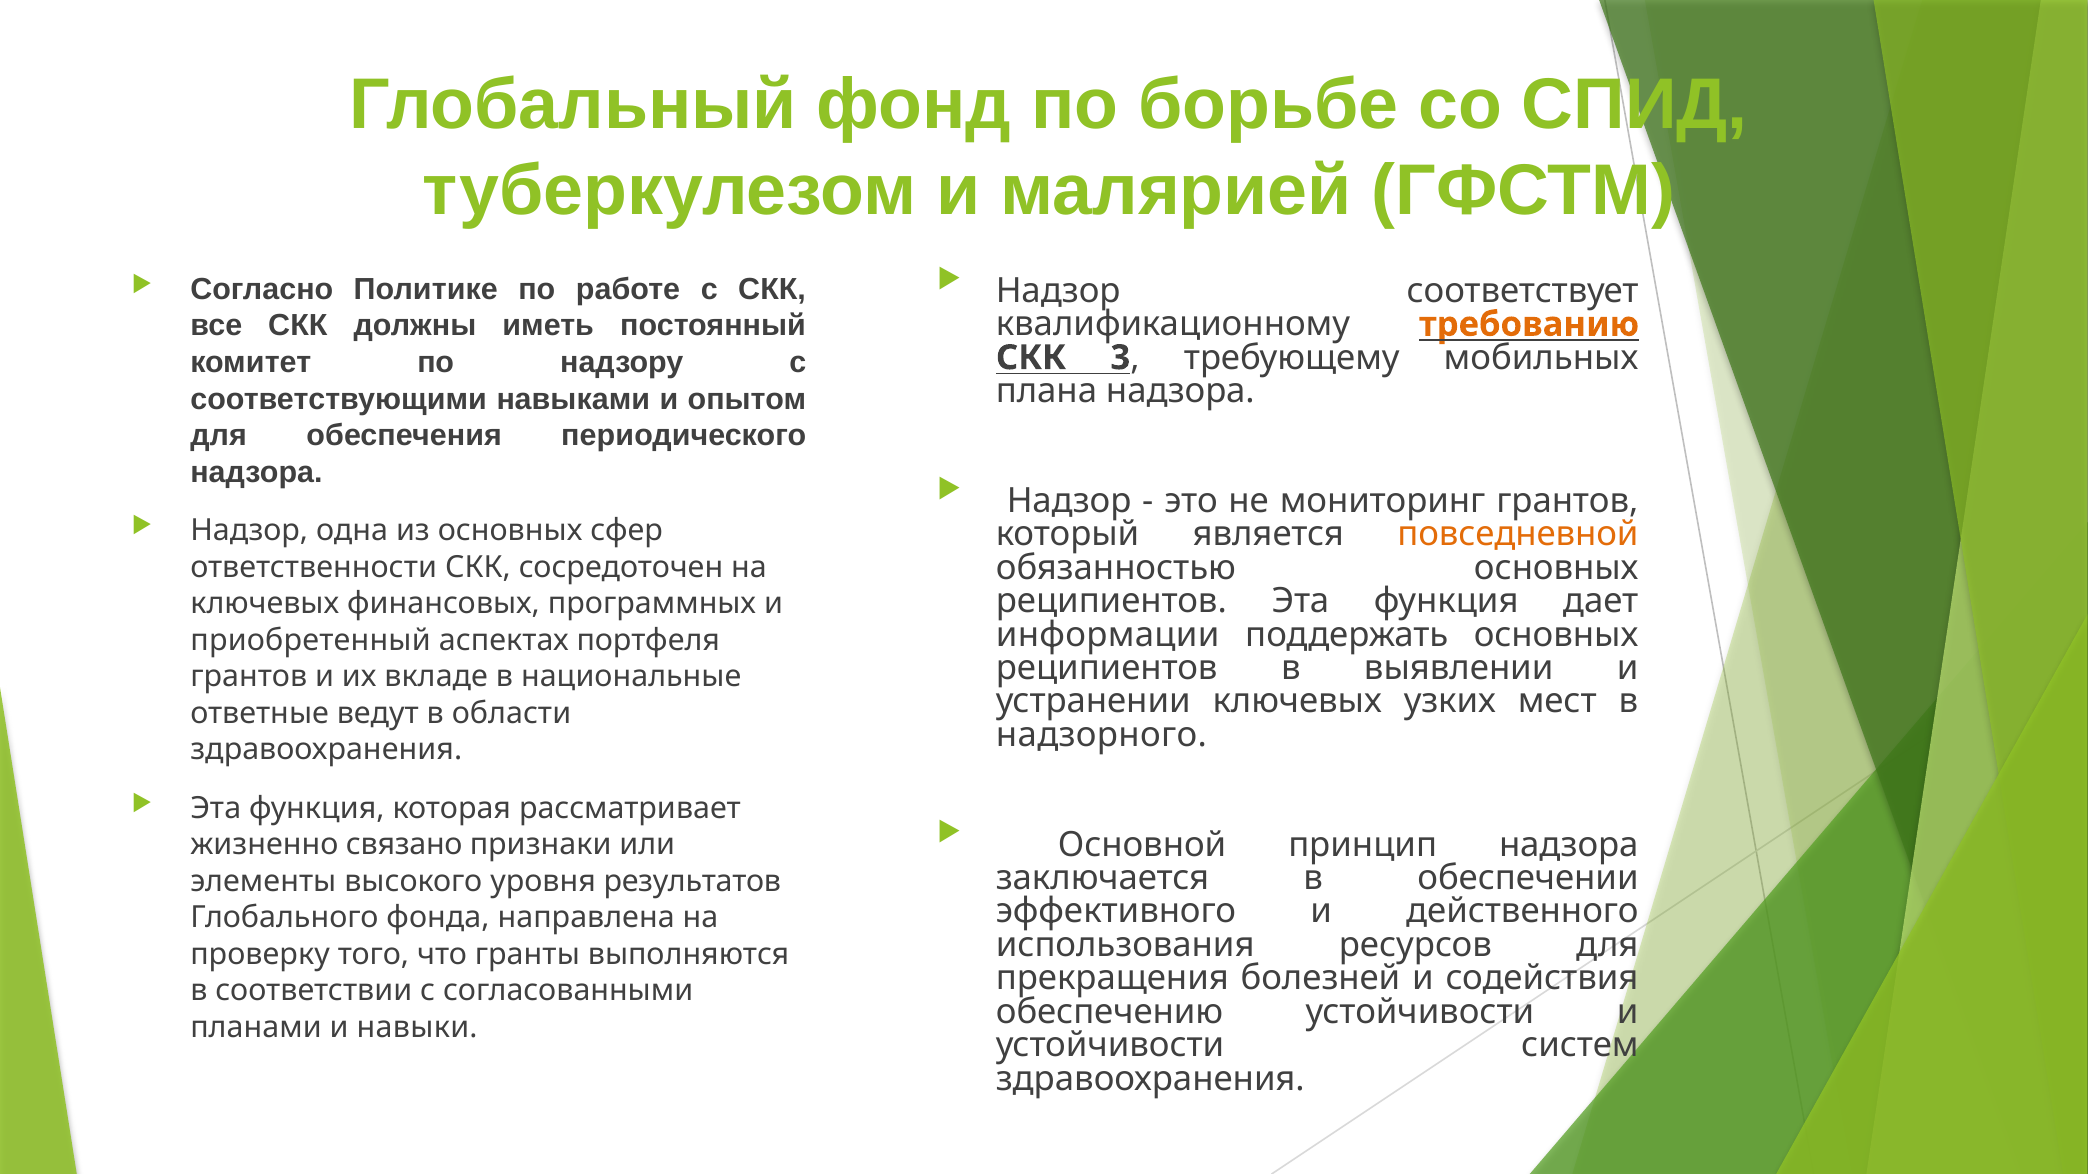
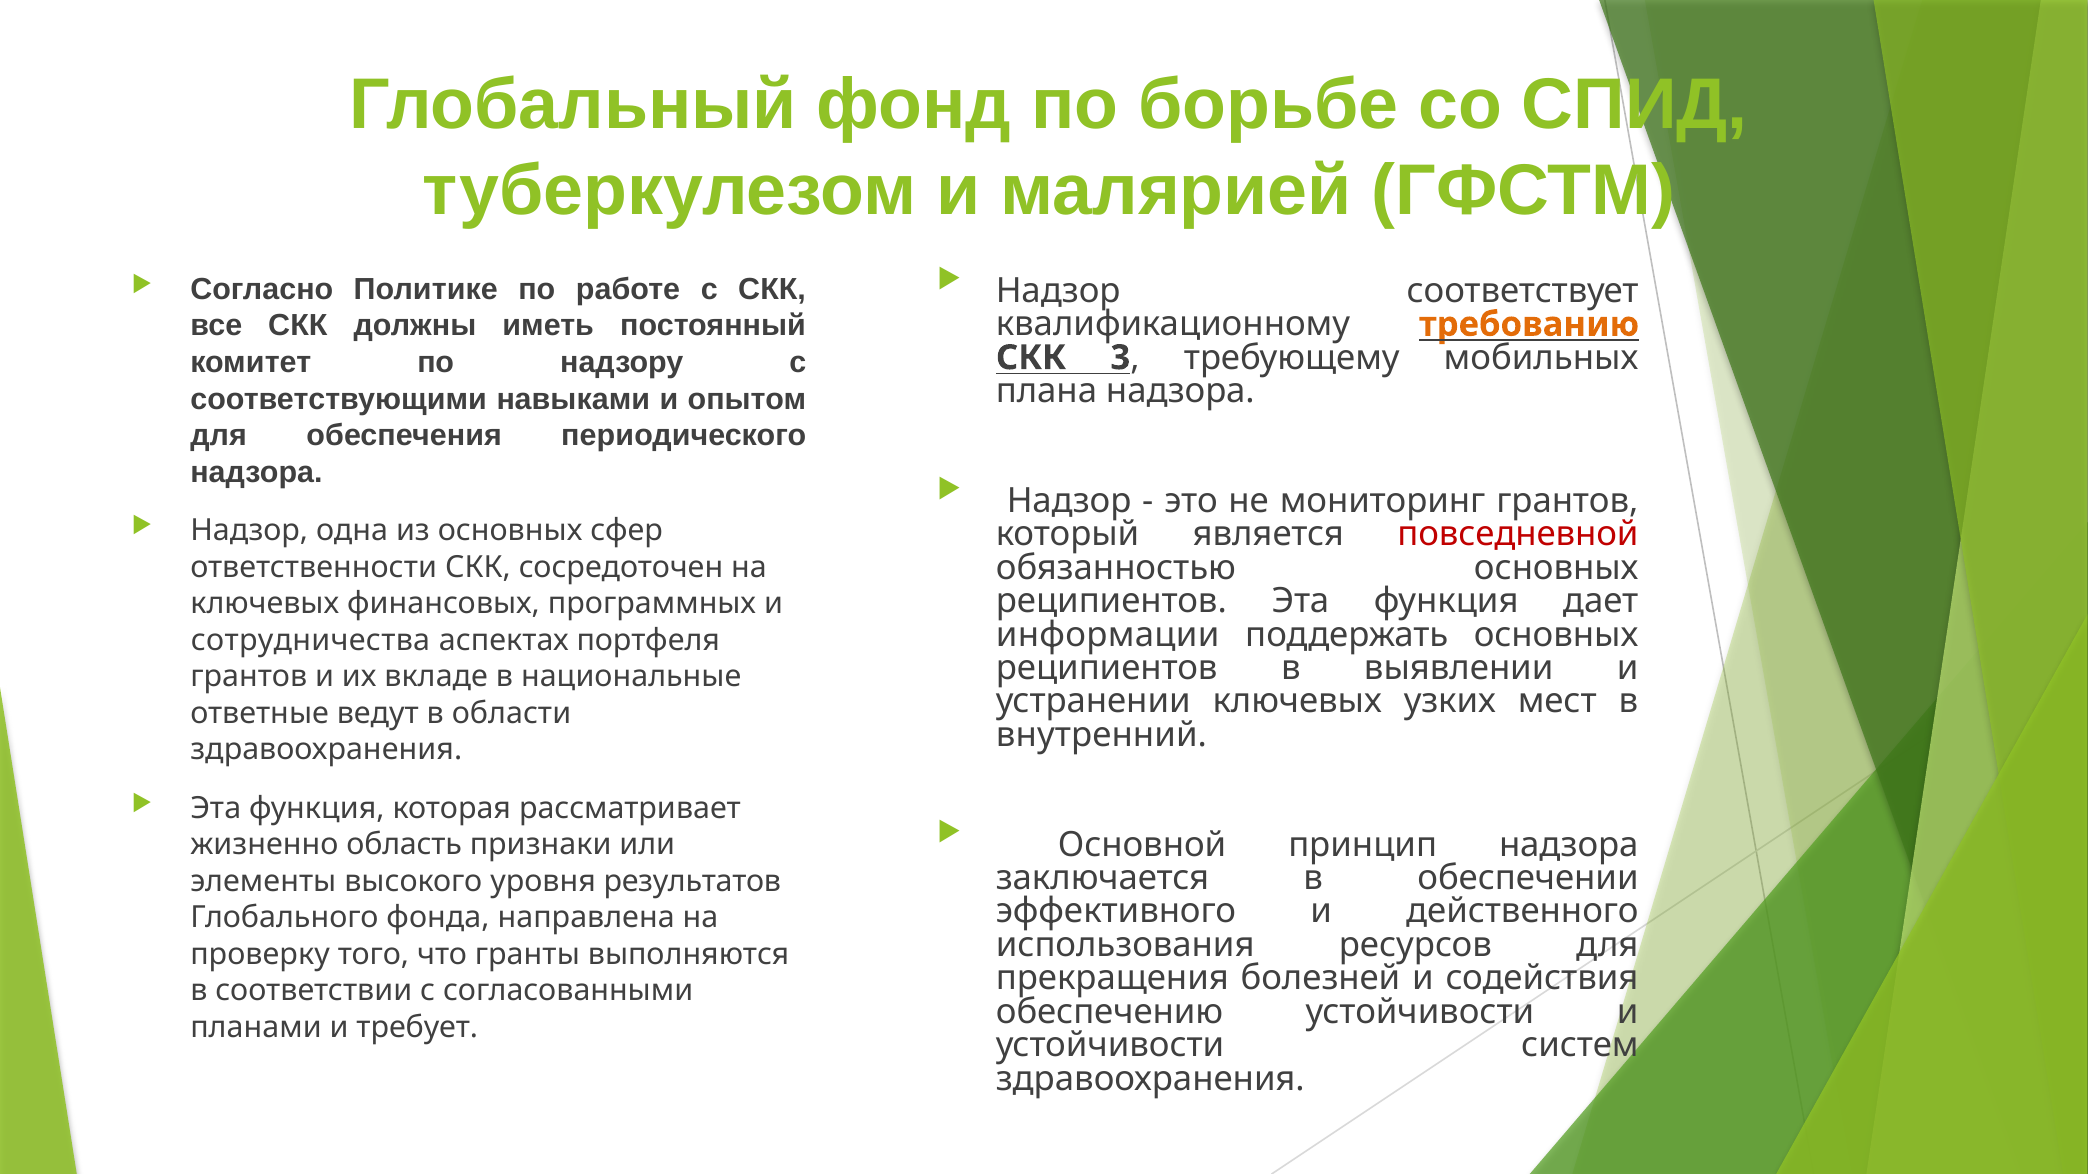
повседневной colour: orange -> red
приобретенный: приобретенный -> сотрудничества
надзорного: надзорного -> внутренний
связано: связано -> область
навыки: навыки -> требует
